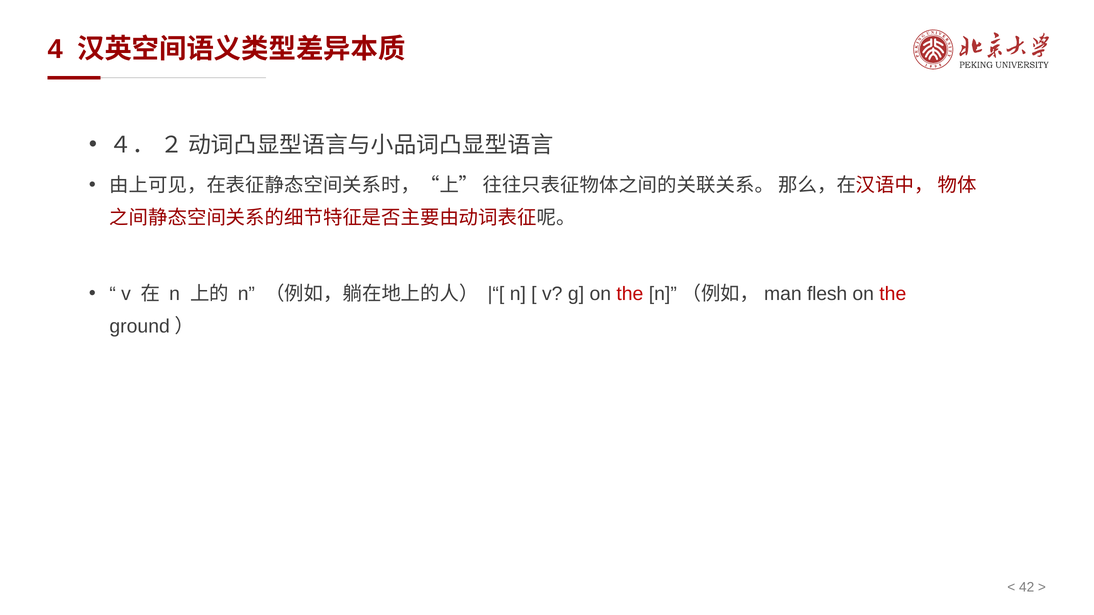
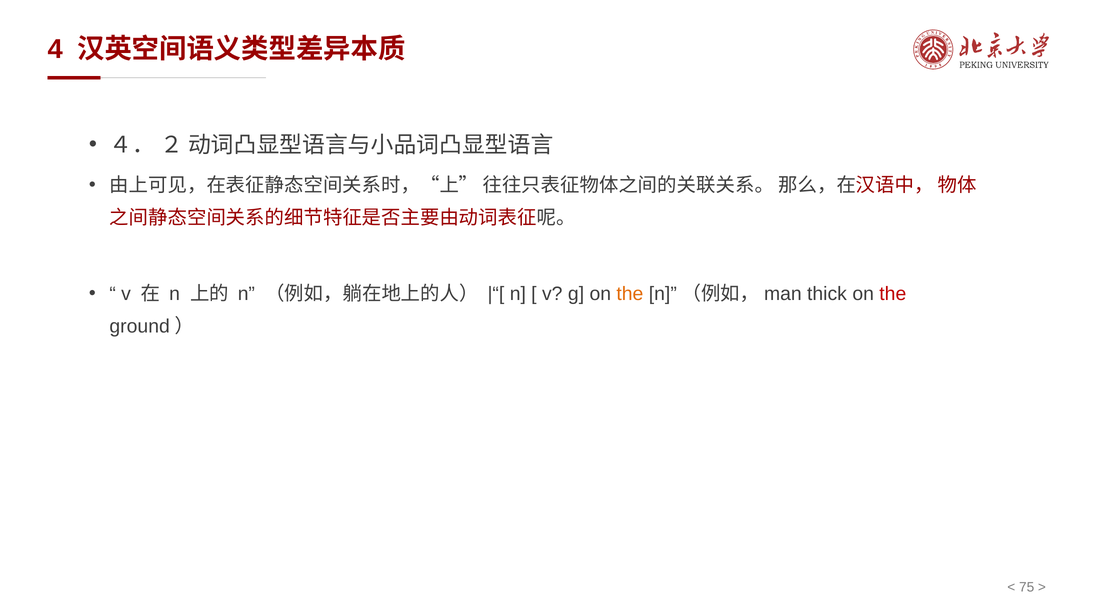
the at (630, 294) colour: red -> orange
flesh: flesh -> thick
42: 42 -> 75
